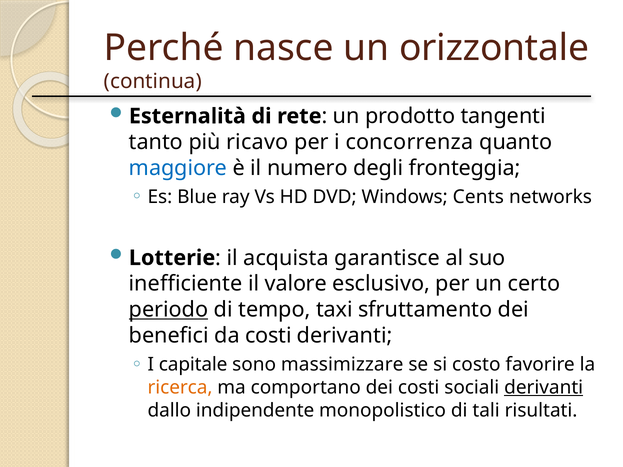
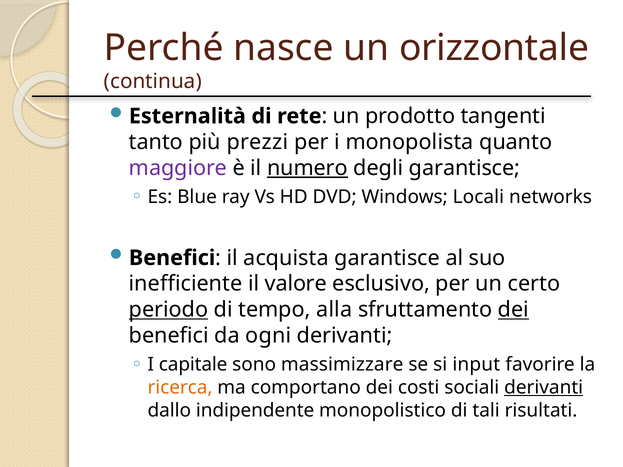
ricavo: ricavo -> prezzi
concorrenza: concorrenza -> monopolista
maggiore colour: blue -> purple
numero underline: none -> present
degli fronteggia: fronteggia -> garantisce
Cents: Cents -> Locali
Lotterie at (172, 258): Lotterie -> Benefici
taxi: taxi -> alla
dei at (514, 310) underline: none -> present
da costi: costi -> ogni
costo: costo -> input
